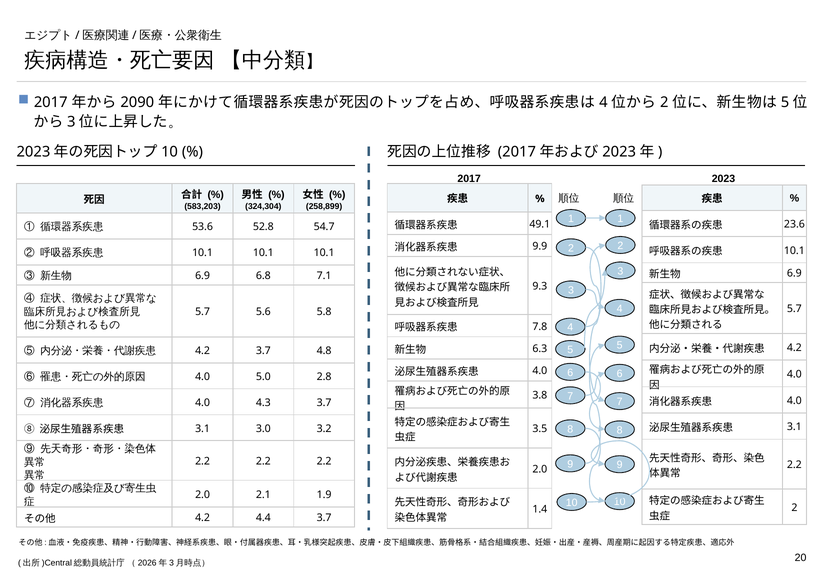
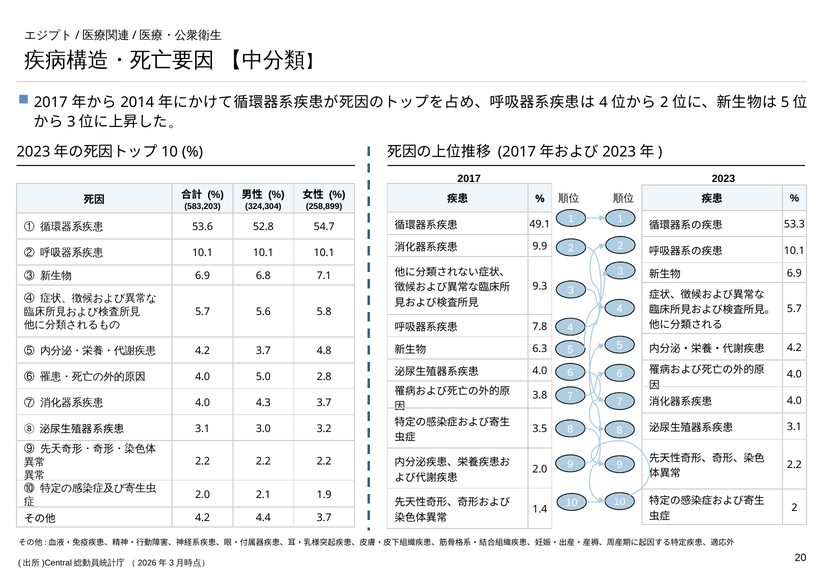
2090: 2090 -> 2014
23.6: 23.6 -> 53.3
